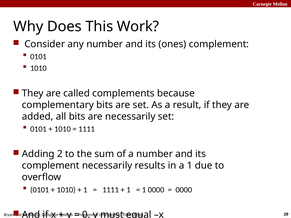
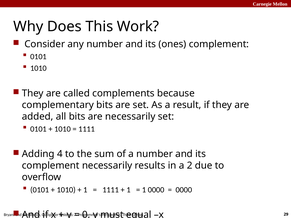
2: 2 -> 4
a 1: 1 -> 2
